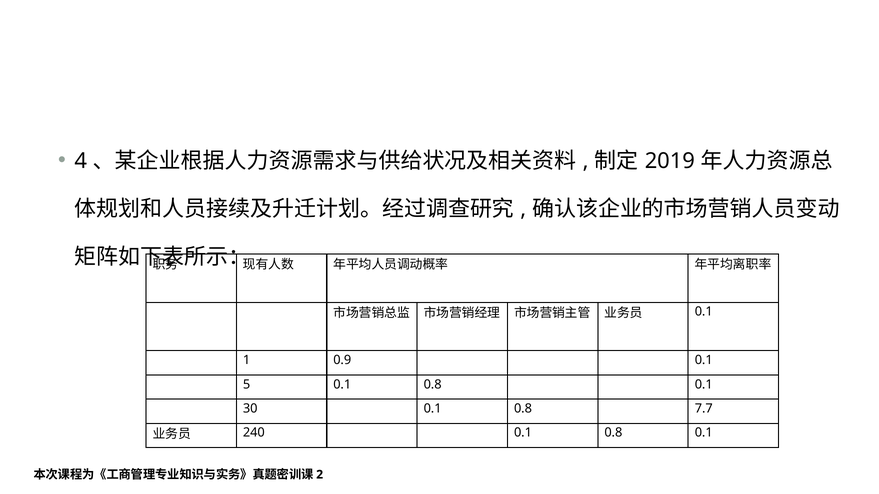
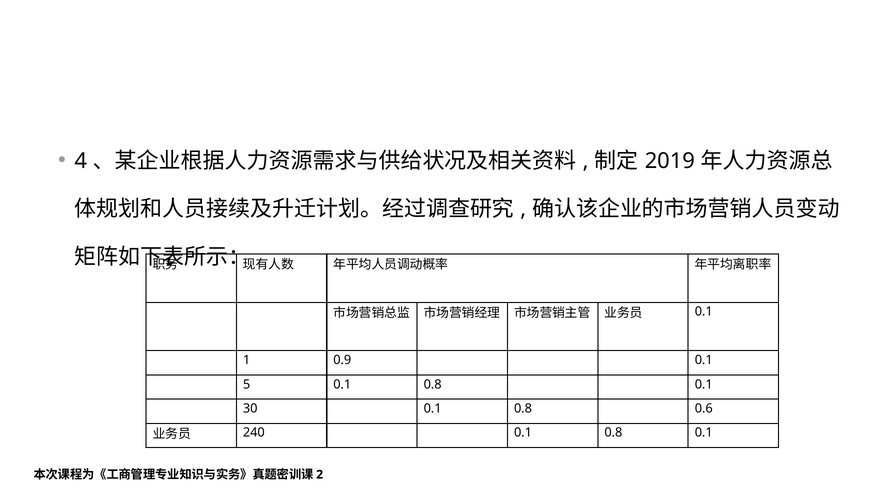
7.7: 7.7 -> 0.6
